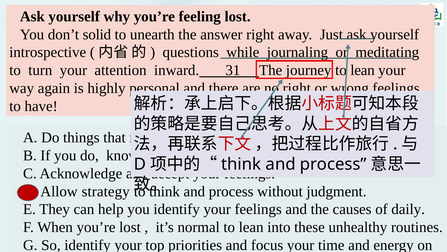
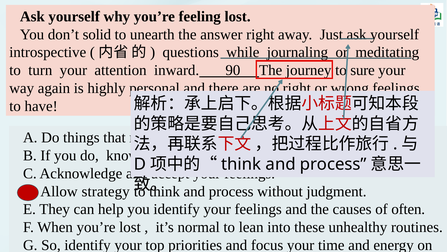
31: 31 -> 90
lean at (363, 70): lean -> sure
daily: daily -> often
